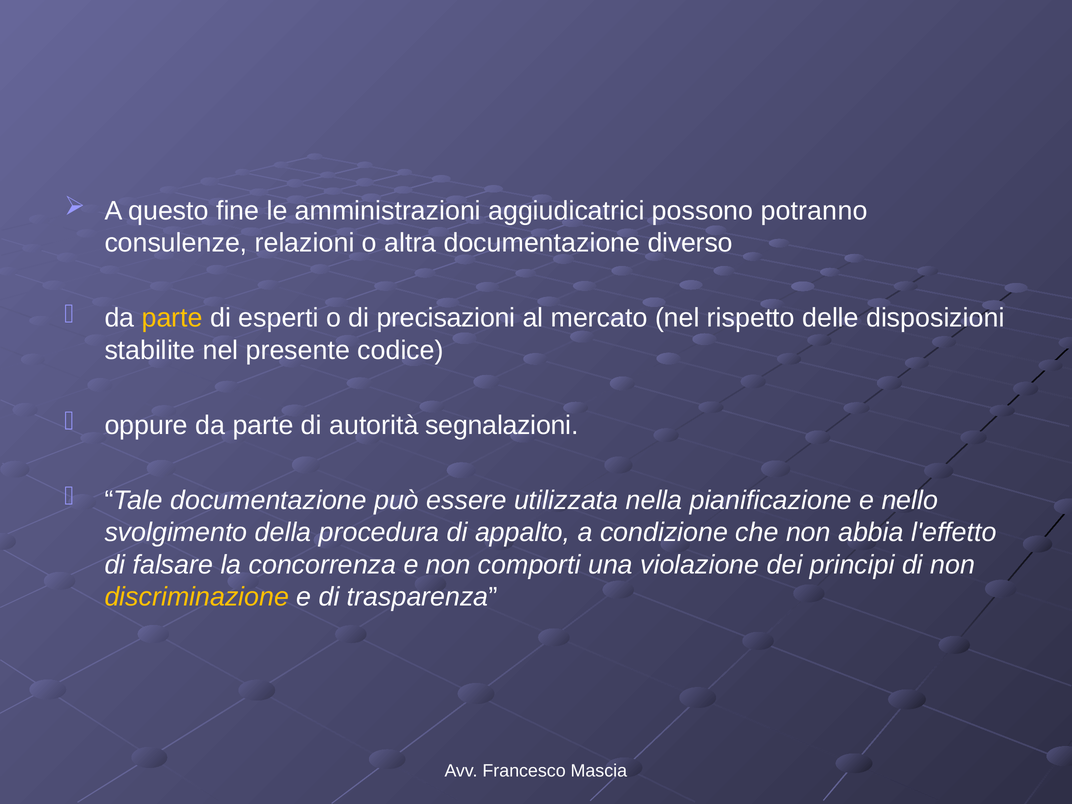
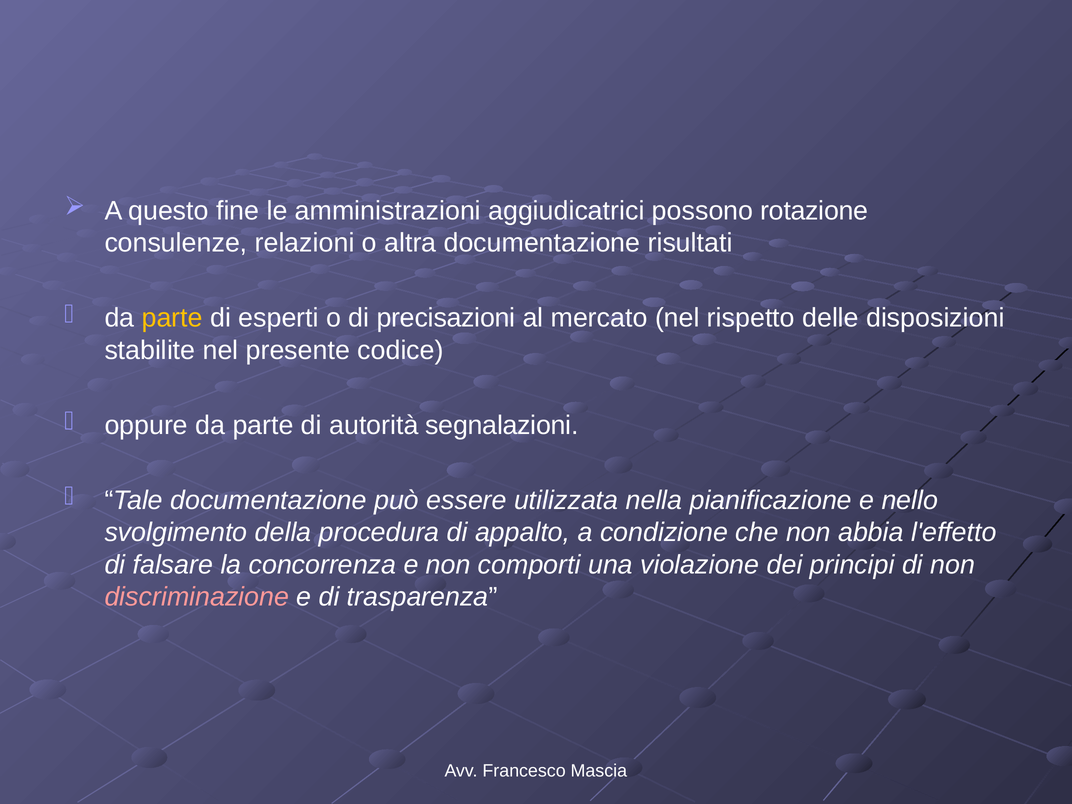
potranno: potranno -> rotazione
diverso: diverso -> risultati
discriminazione colour: yellow -> pink
